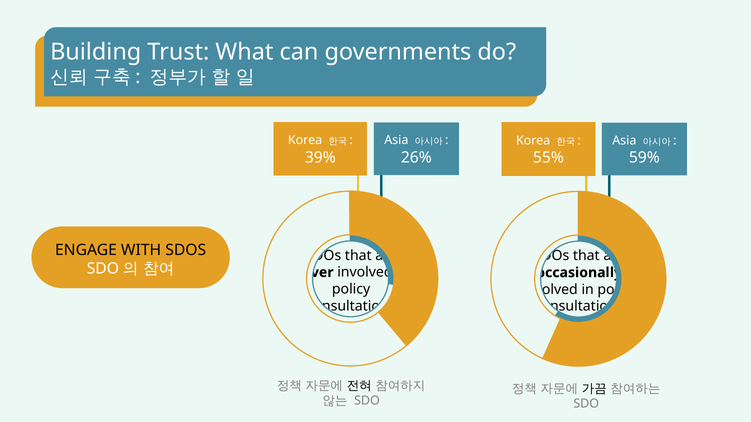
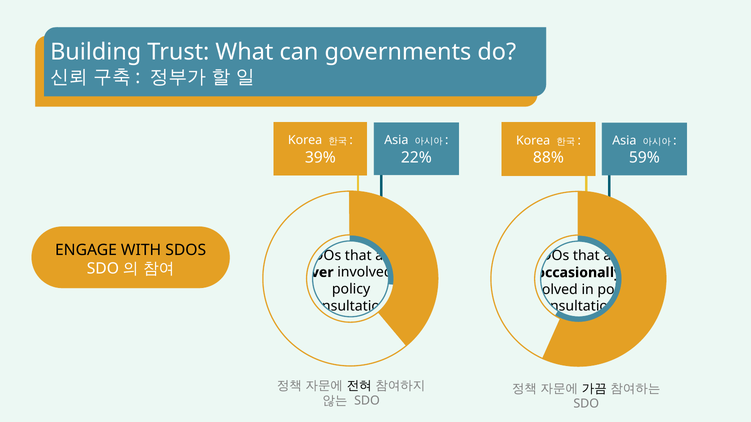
26%: 26% -> 22%
55%: 55% -> 88%
